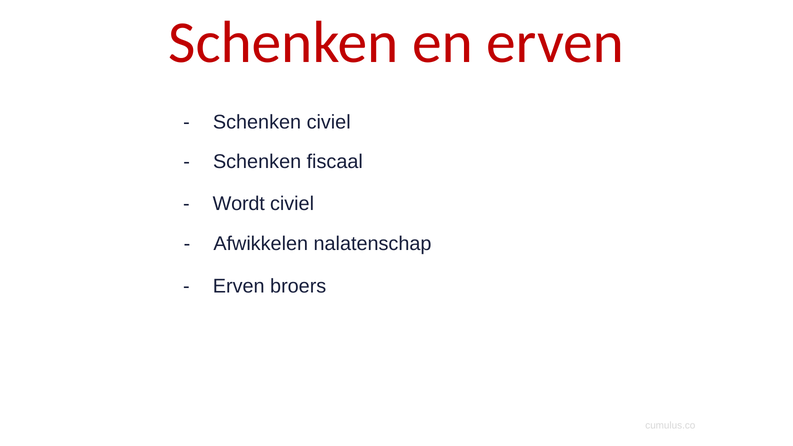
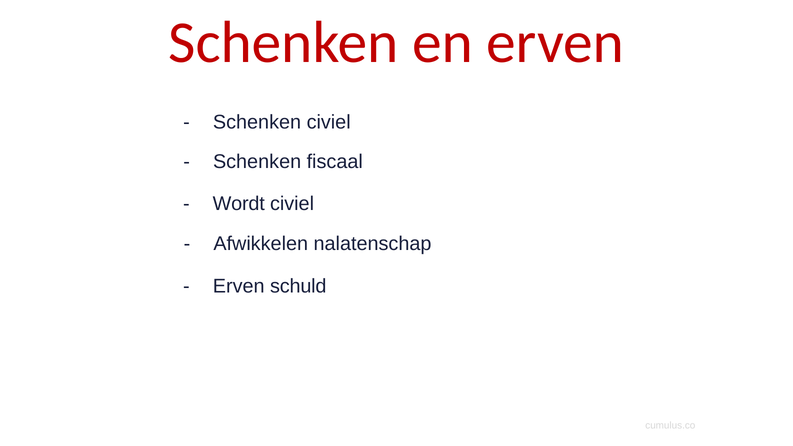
broers: broers -> schuld
